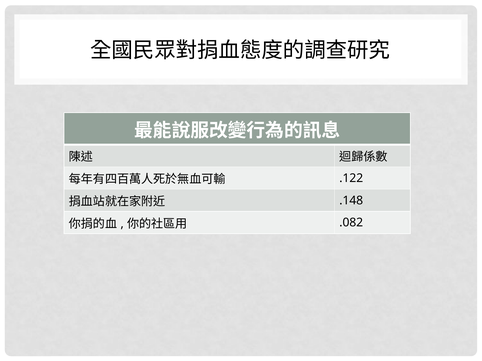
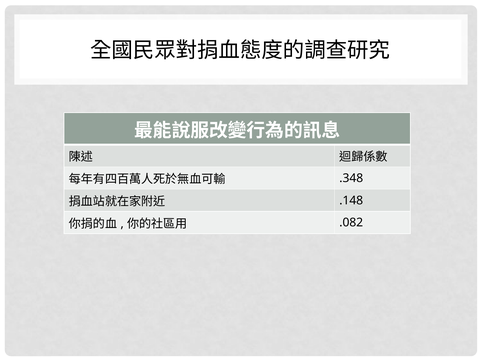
.122: .122 -> .348
